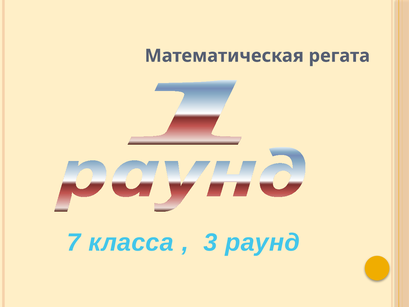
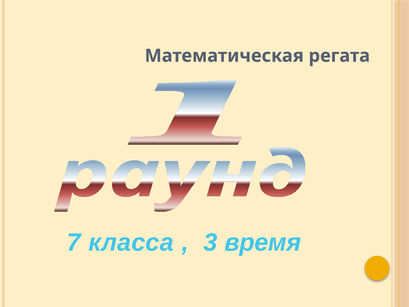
раунд: раунд -> время
